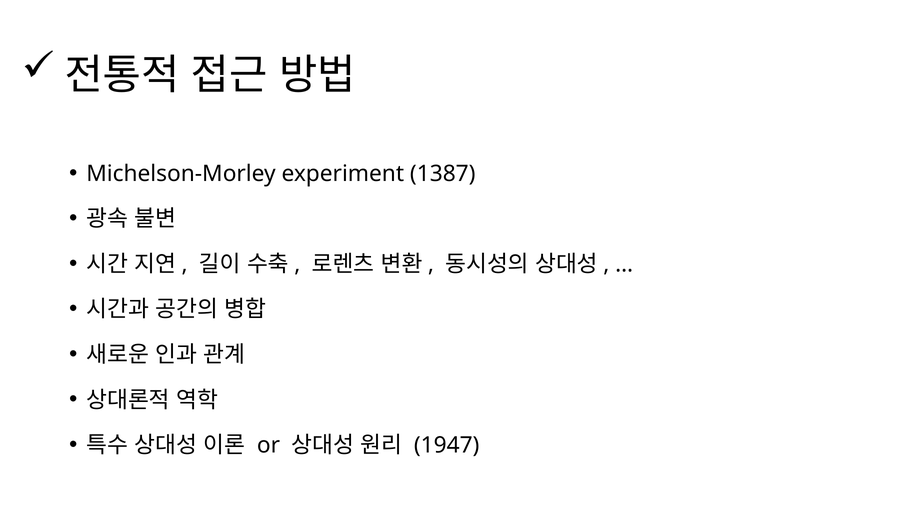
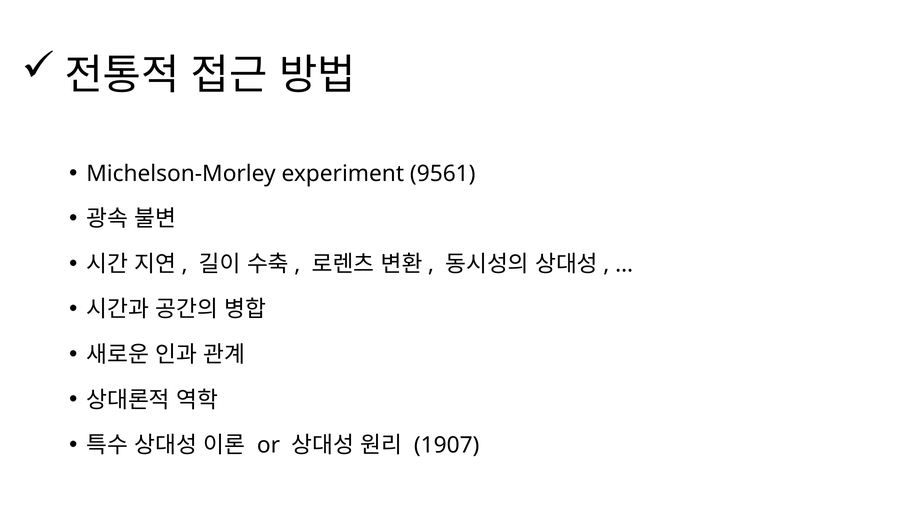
1387: 1387 -> 9561
1947: 1947 -> 1907
